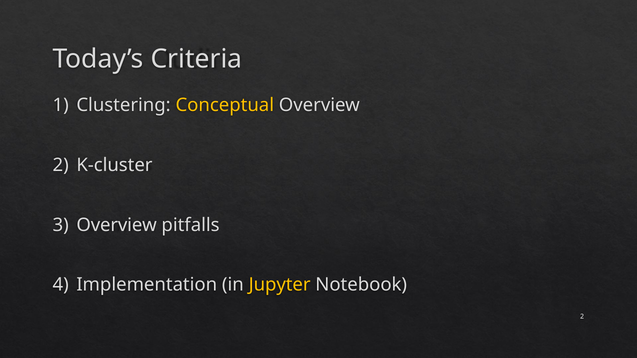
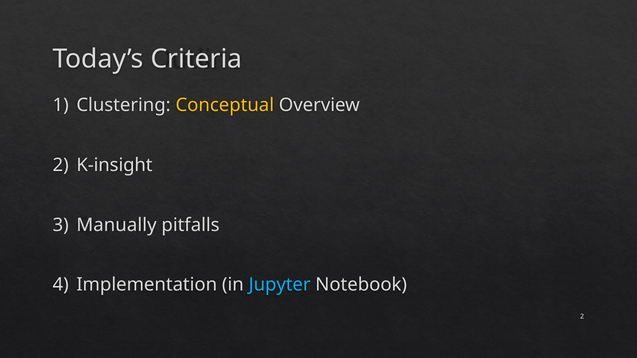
K-cluster: K-cluster -> K-insight
Overview at (117, 225): Overview -> Manually
Jupyter colour: yellow -> light blue
